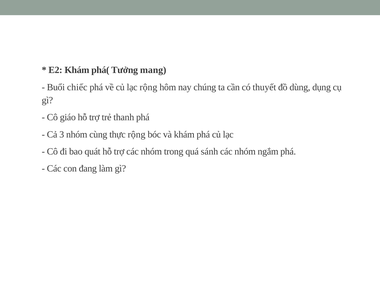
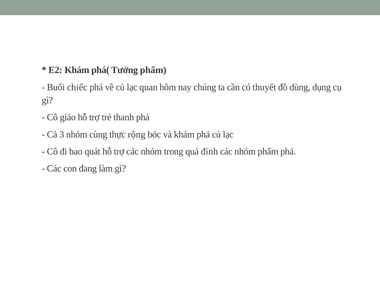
Tưởng mang: mang -> phẩm
lạc rộng: rộng -> quan
sánh: sánh -> đình
nhóm ngắm: ngắm -> phẩm
